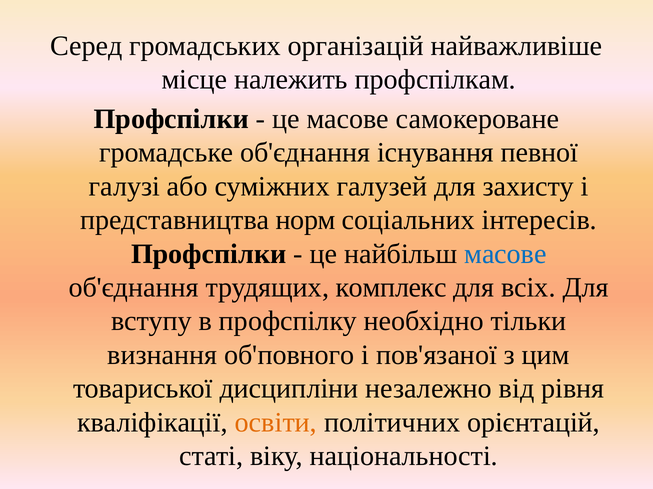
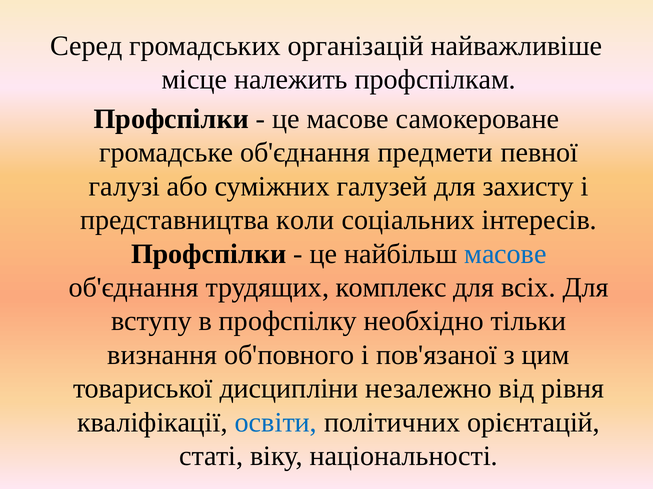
існування: існування -> предмети
норм: норм -> коли
освіти colour: orange -> blue
